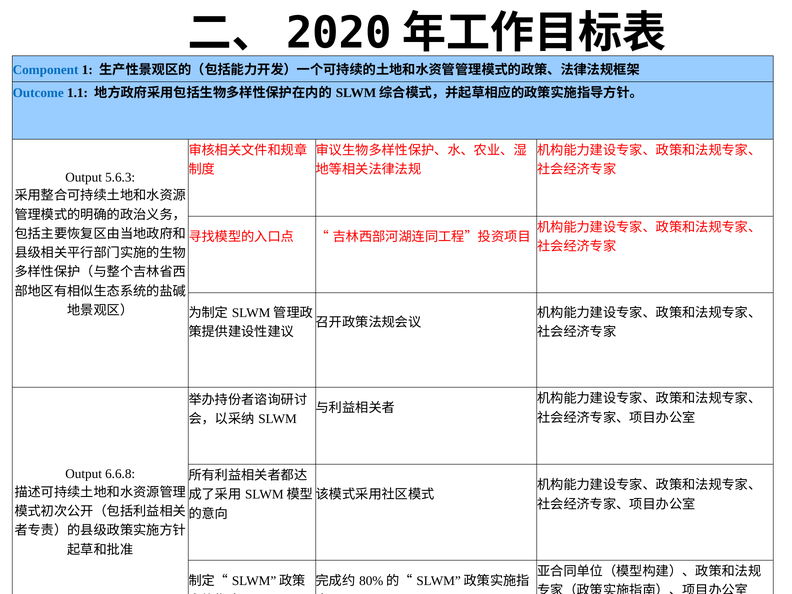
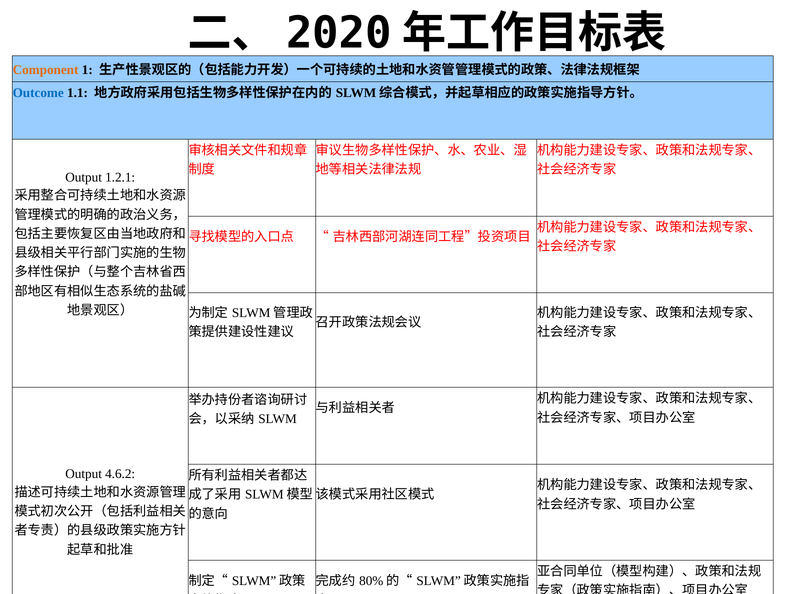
Component colour: blue -> orange
5.6.3: 5.6.3 -> 1.2.1
6.6.8: 6.6.8 -> 4.6.2
